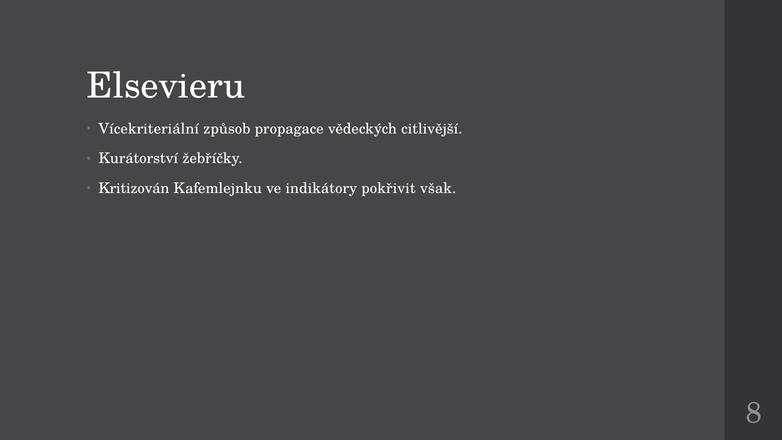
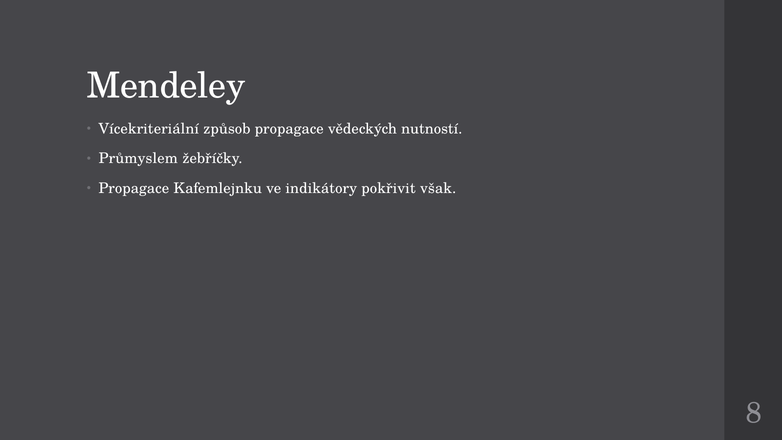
Elsevieru: Elsevieru -> Mendeley
citlivější: citlivější -> nutností
Kurátorství: Kurátorství -> Průmyslem
Kritizován at (134, 188): Kritizován -> Propagace
